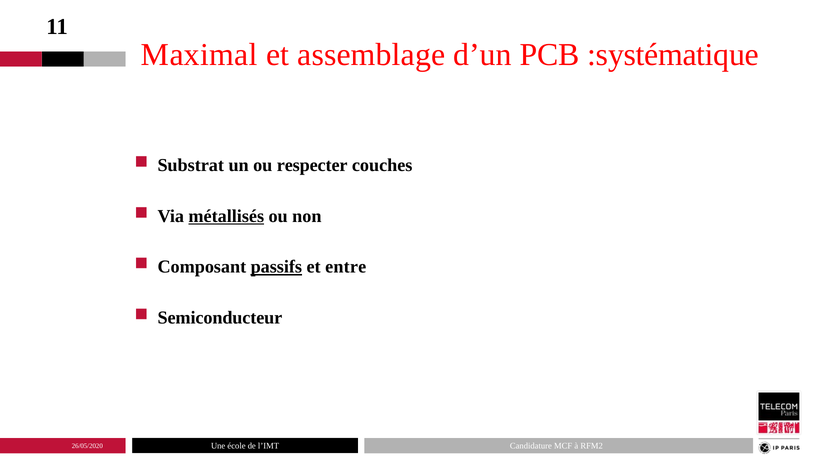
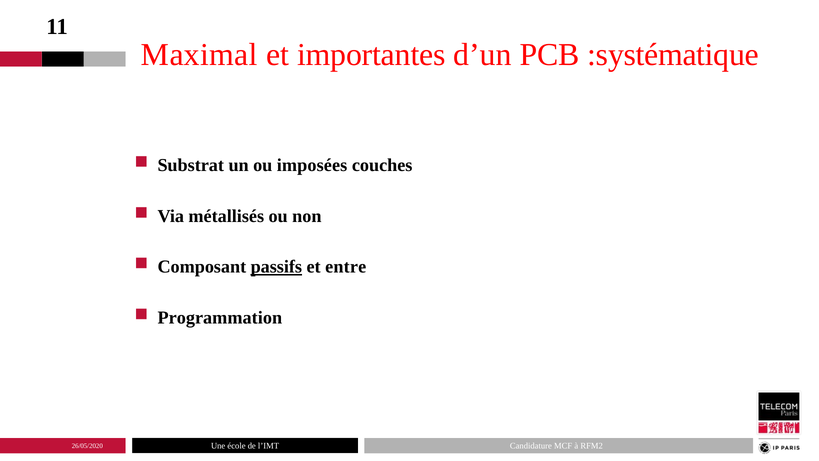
assemblage: assemblage -> importantes
respecter: respecter -> imposées
métallisés underline: present -> none
Semiconducteur: Semiconducteur -> Programmation
